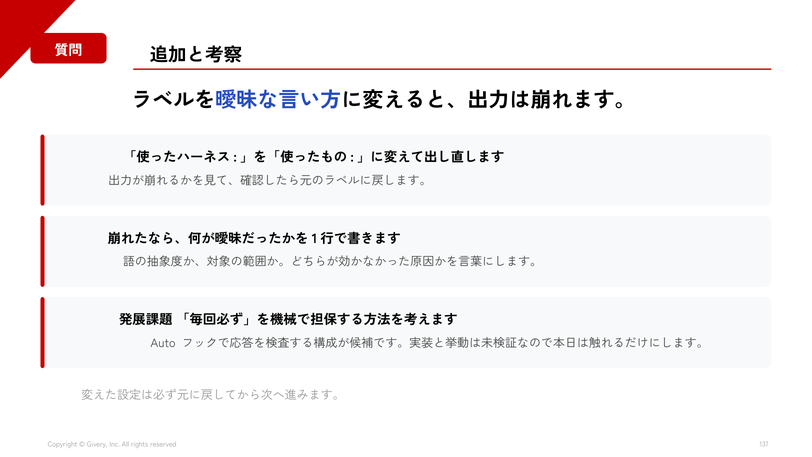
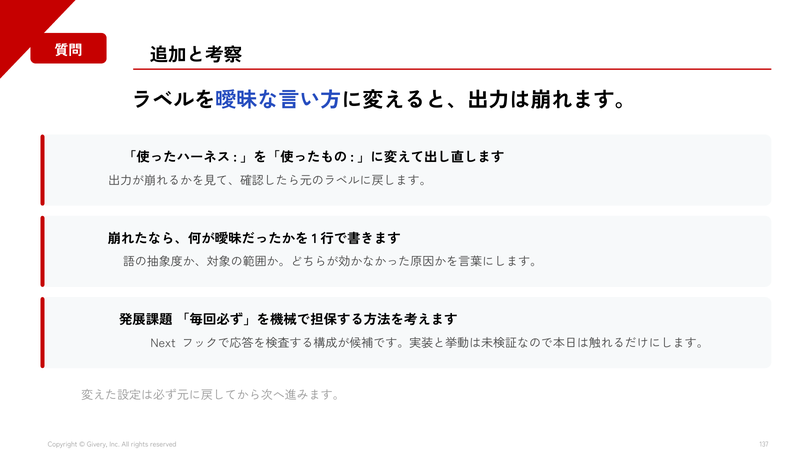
Auto: Auto -> Next
